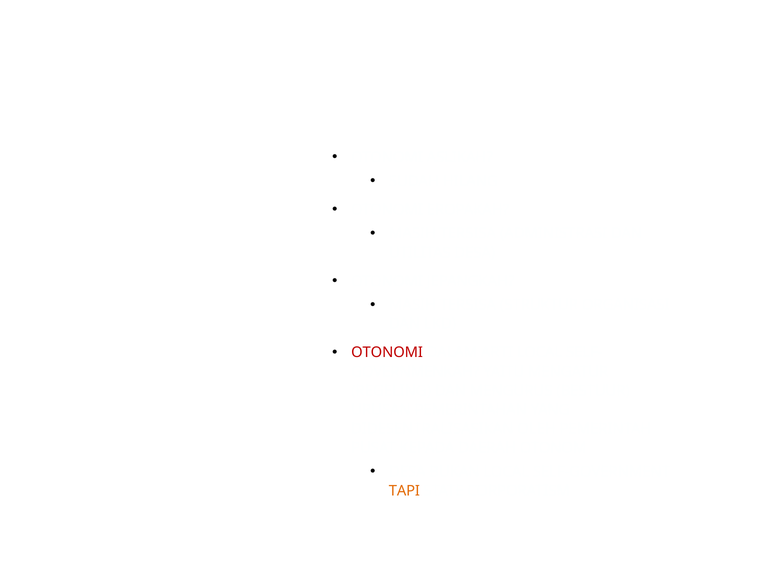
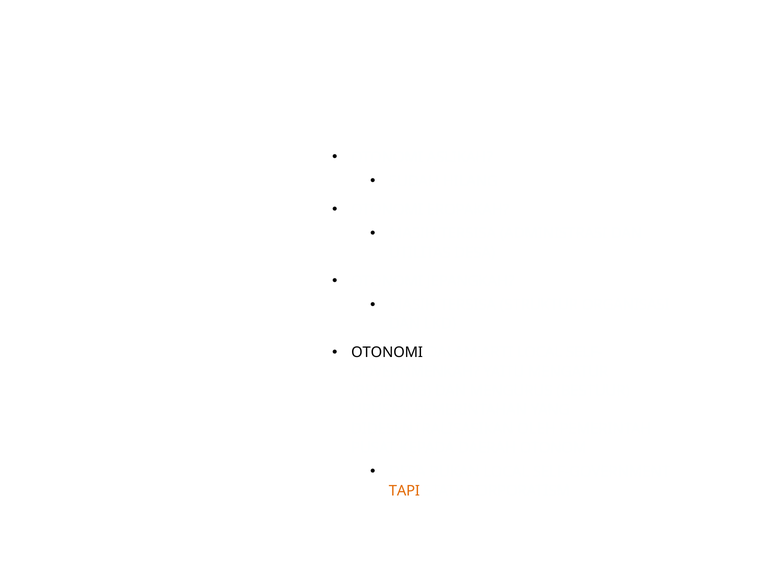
OTONOMI at (387, 353) colour: red -> black
